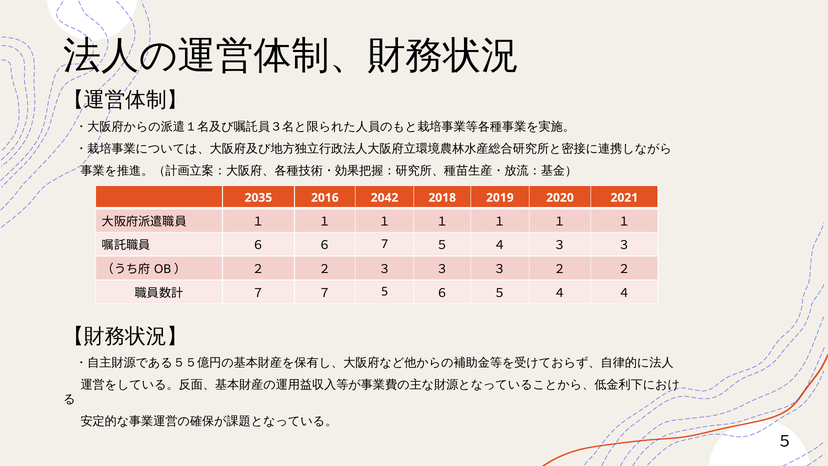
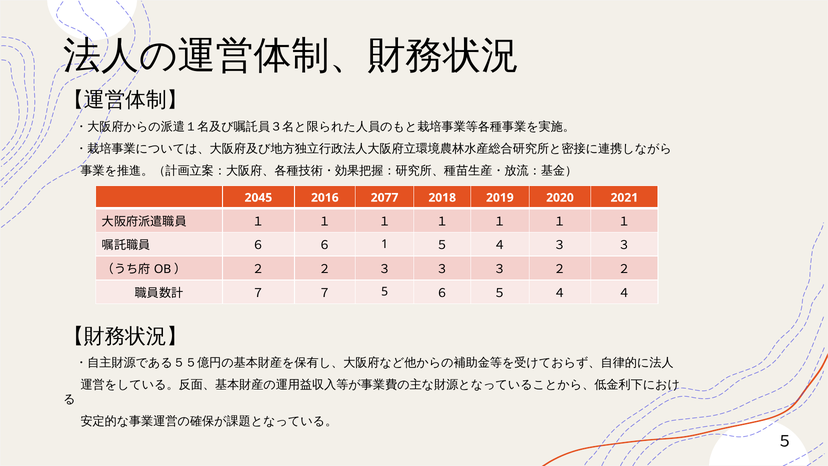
2035: 2035 -> 2045
2042: 2042 -> 2077
7: 7 -> 1
